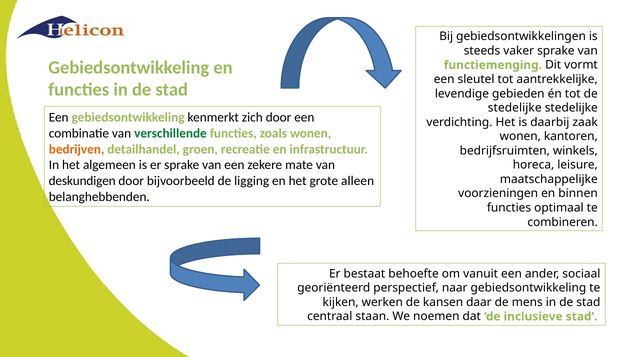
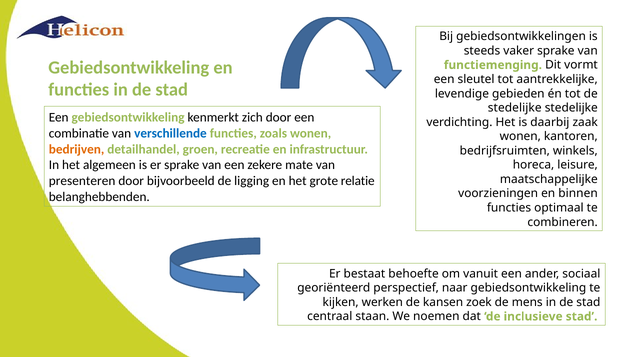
verschillende colour: green -> blue
deskundigen: deskundigen -> presenteren
alleen: alleen -> relatie
daar: daar -> zoek
